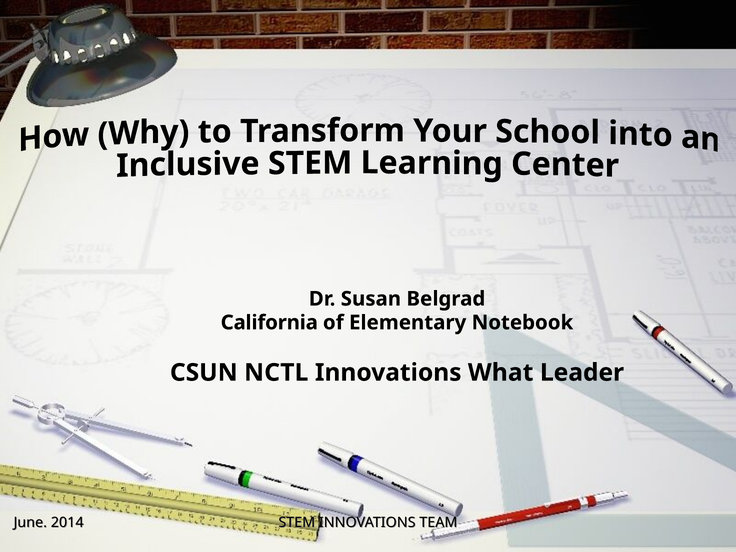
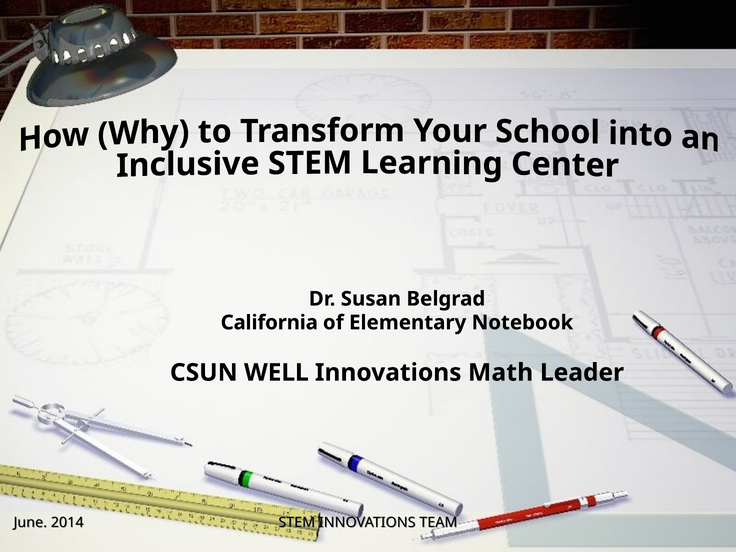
NCTL: NCTL -> WELL
What: What -> Math
